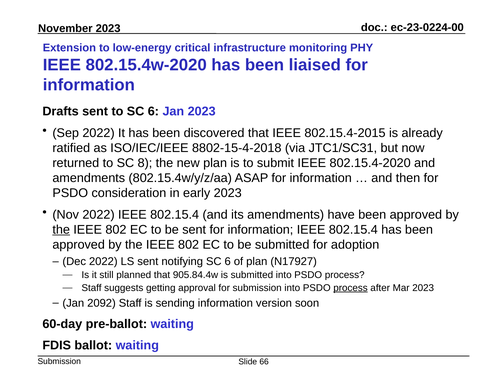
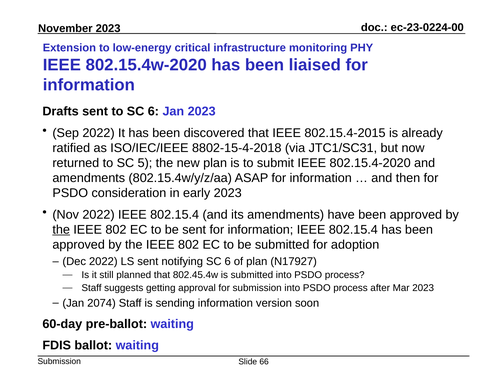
8: 8 -> 5
905.84.4w: 905.84.4w -> 802.45.4w
process at (351, 288) underline: present -> none
2092: 2092 -> 2074
